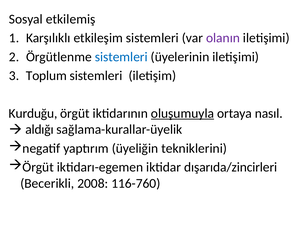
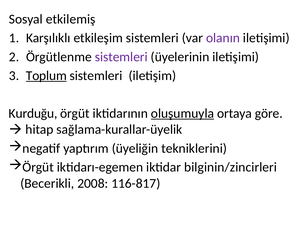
sistemleri at (121, 57) colour: blue -> purple
Toplum underline: none -> present
nasıl: nasıl -> göre
aldığı: aldığı -> hitap
dışarıda/zincirleri: dışarıda/zincirleri -> bilginin/zincirleri
116-760: 116-760 -> 116-817
